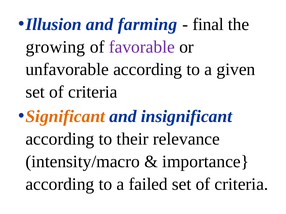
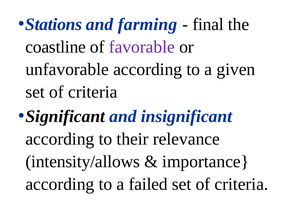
Illusion: Illusion -> Stations
growing: growing -> coastline
Significant colour: orange -> black
intensity/macro: intensity/macro -> intensity/allows
